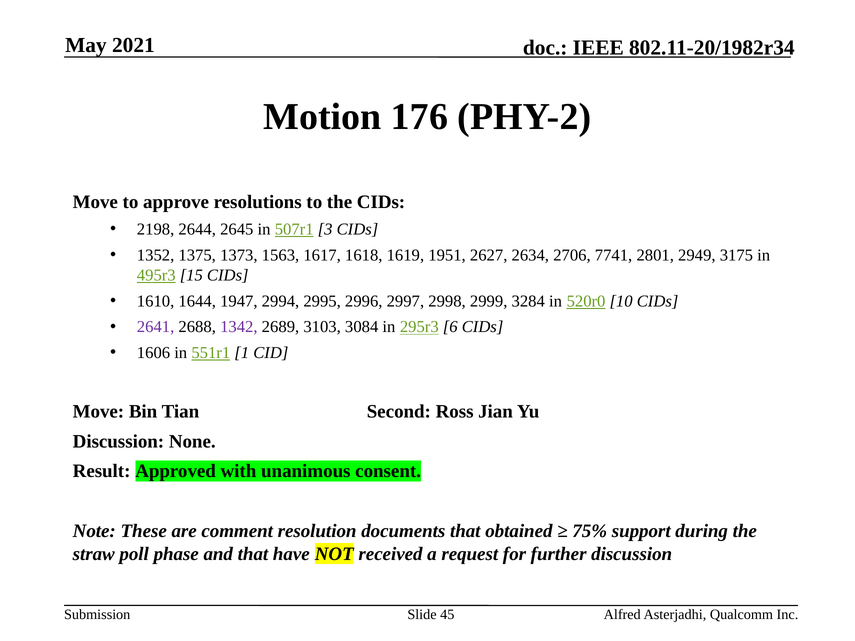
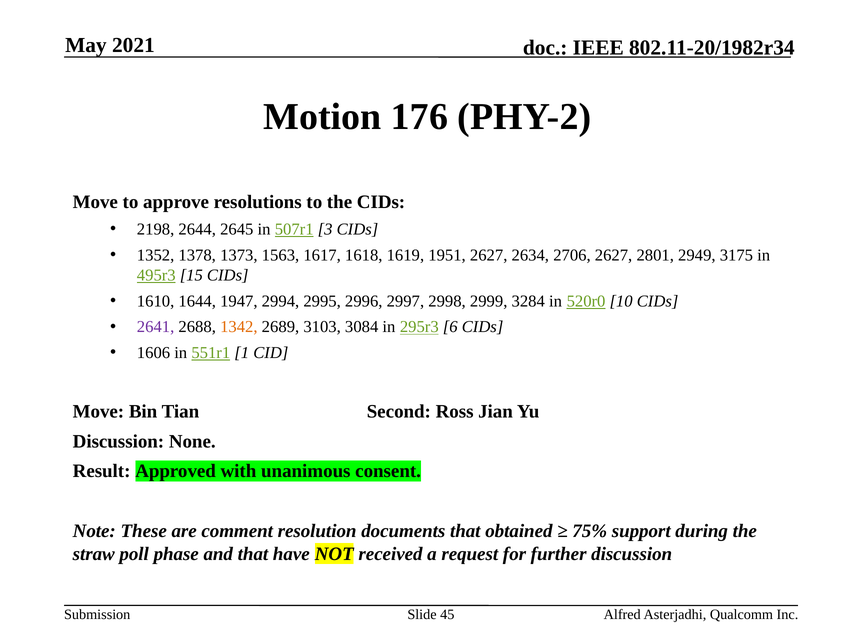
1375: 1375 -> 1378
2706 7741: 7741 -> 2627
1342 colour: purple -> orange
